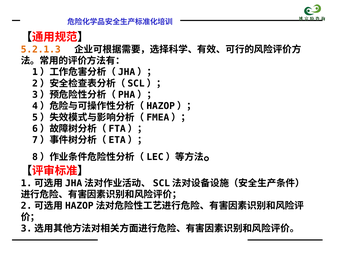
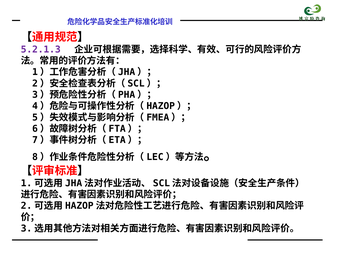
5.2.1.3 colour: orange -> purple
